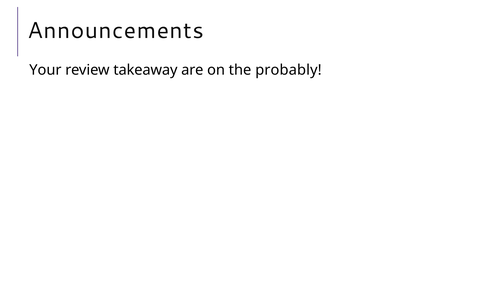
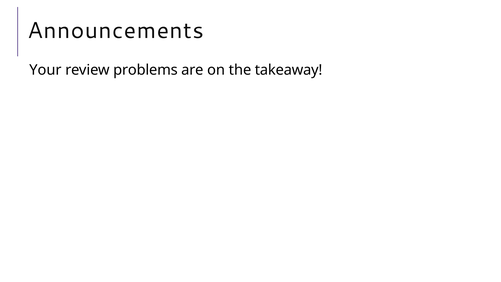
takeaway: takeaway -> problems
probably: probably -> takeaway
